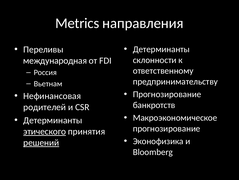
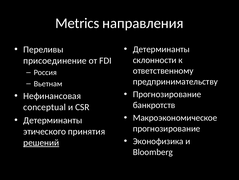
международная: международная -> присоединение
родителей: родителей -> conceptual
этического underline: present -> none
